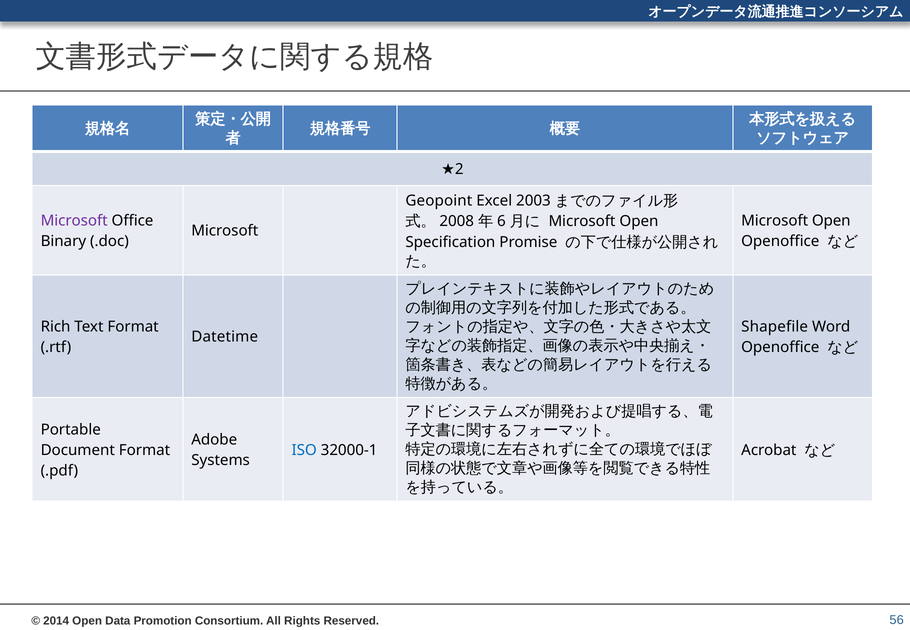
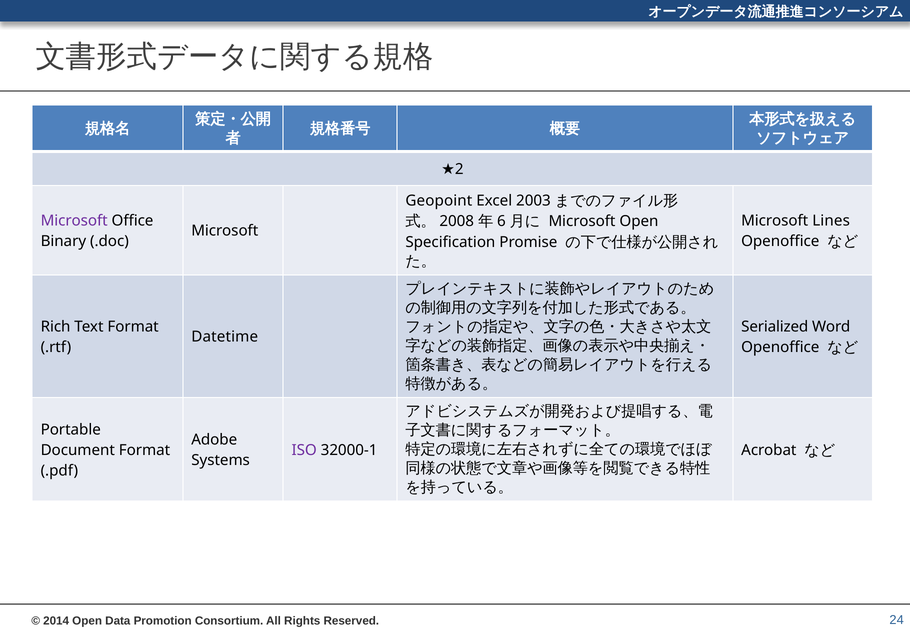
Open at (831, 221): Open -> Lines
Shapefile: Shapefile -> Serialized
ISO colour: blue -> purple
56: 56 -> 24
